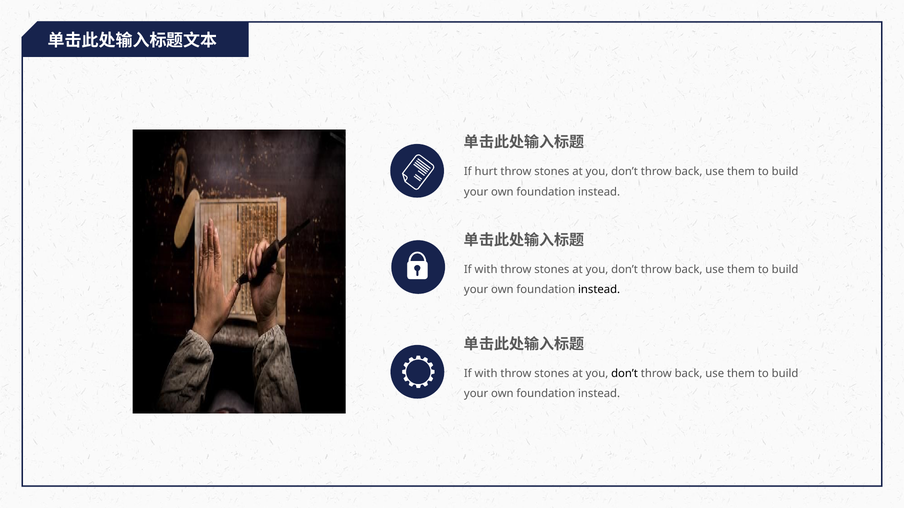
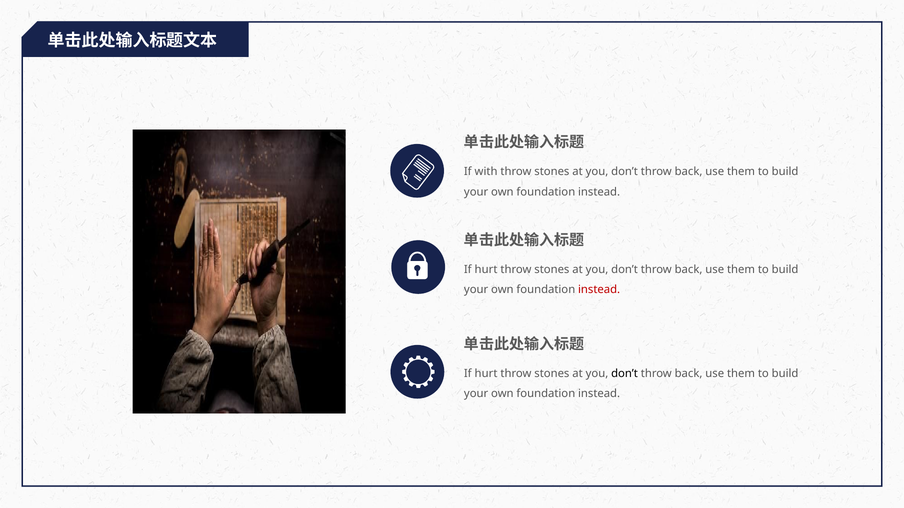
hurt: hurt -> with
with at (486, 270): with -> hurt
instead at (599, 290) colour: black -> red
with at (486, 374): with -> hurt
